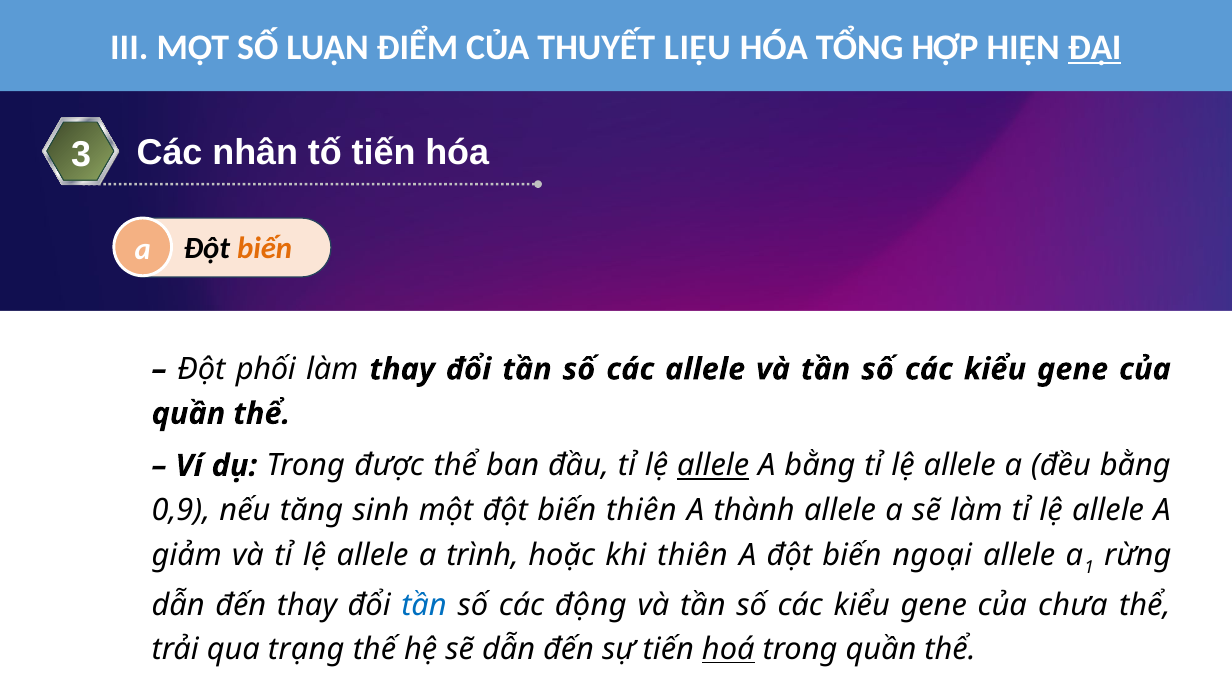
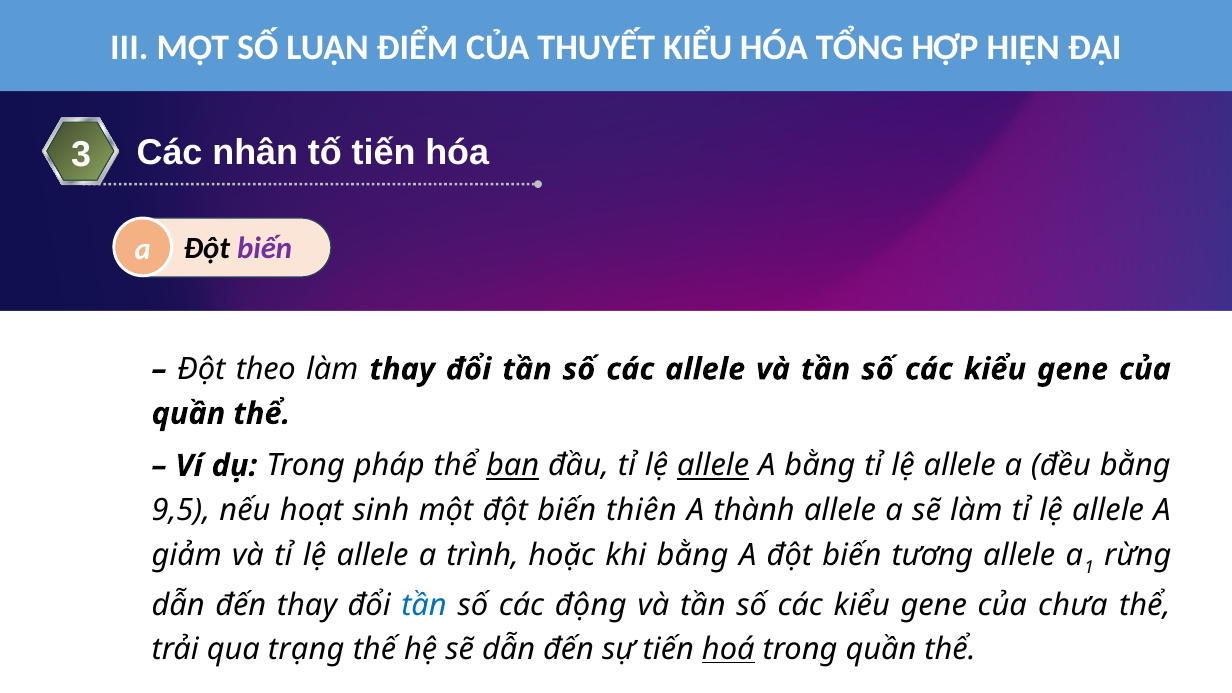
THUYẾT LIỆU: LIỆU -> KIỂU
ĐẠI underline: present -> none
biến at (265, 249) colour: orange -> purple
phối: phối -> theo
được: được -> pháp
ban underline: none -> present
0,9: 0,9 -> 9,5
tăng: tăng -> hoạt
khi thiên: thiên -> bằng
ngoại: ngoại -> tương
